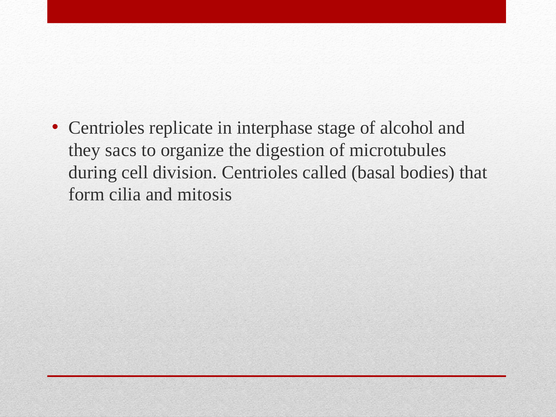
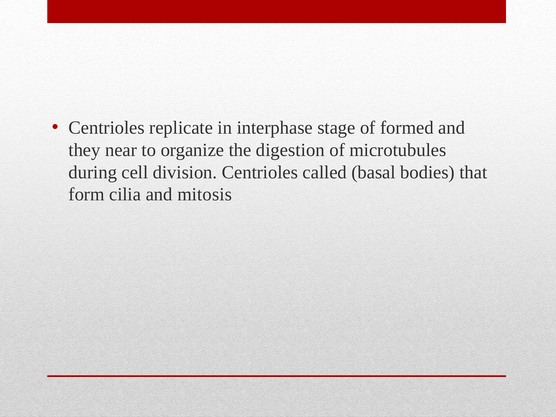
alcohol: alcohol -> formed
sacs: sacs -> near
